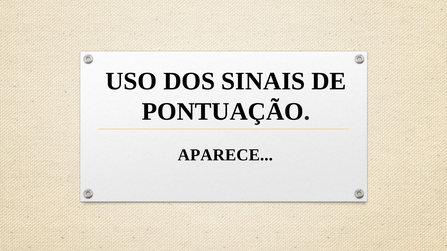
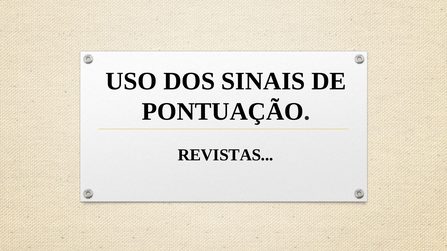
APARECE: APARECE -> REVISTAS
